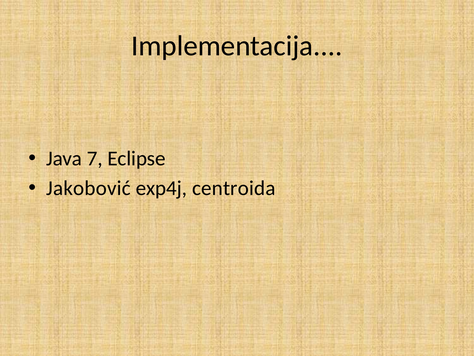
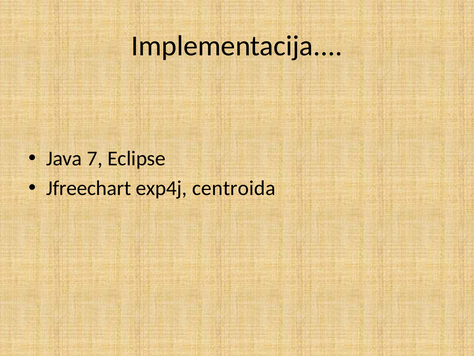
Jakobović: Jakobović -> Jfreechart
